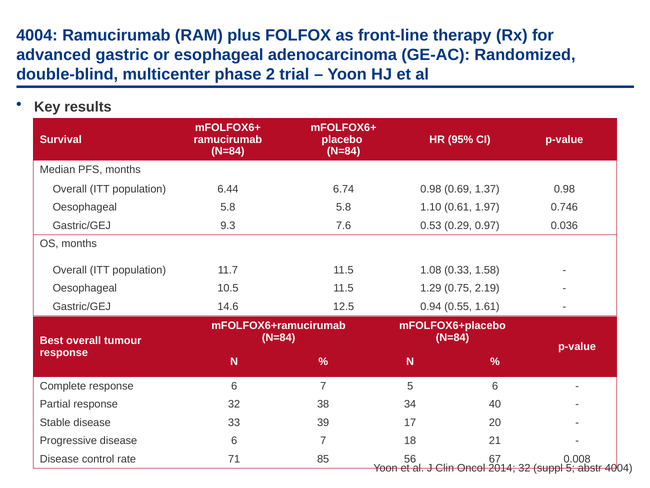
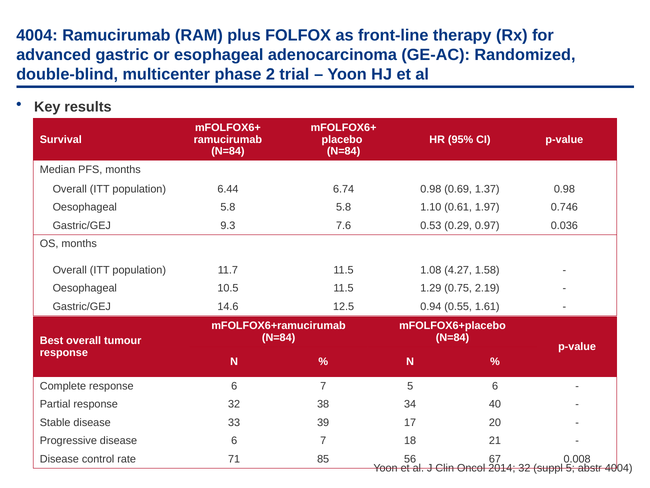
0.33: 0.33 -> 4.27
